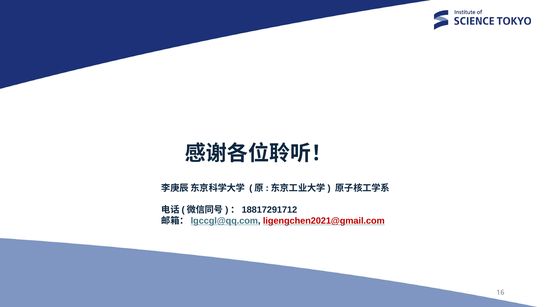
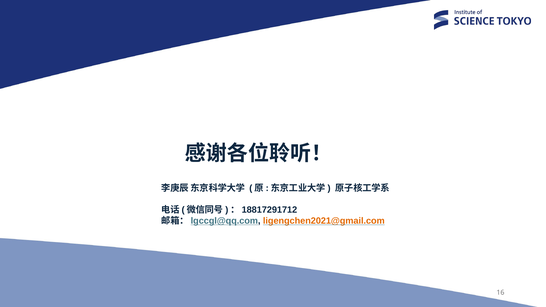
ligengchen2021@gmail.com colour: red -> orange
